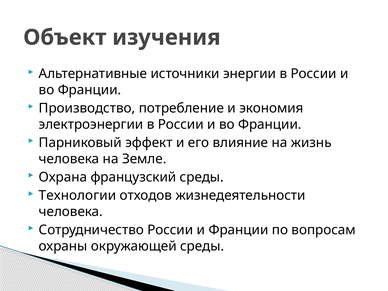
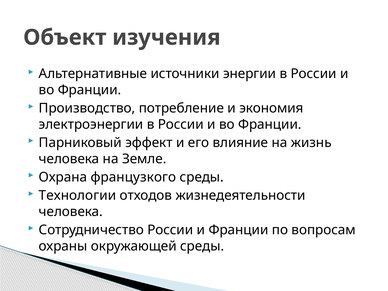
французский: французский -> французкого
